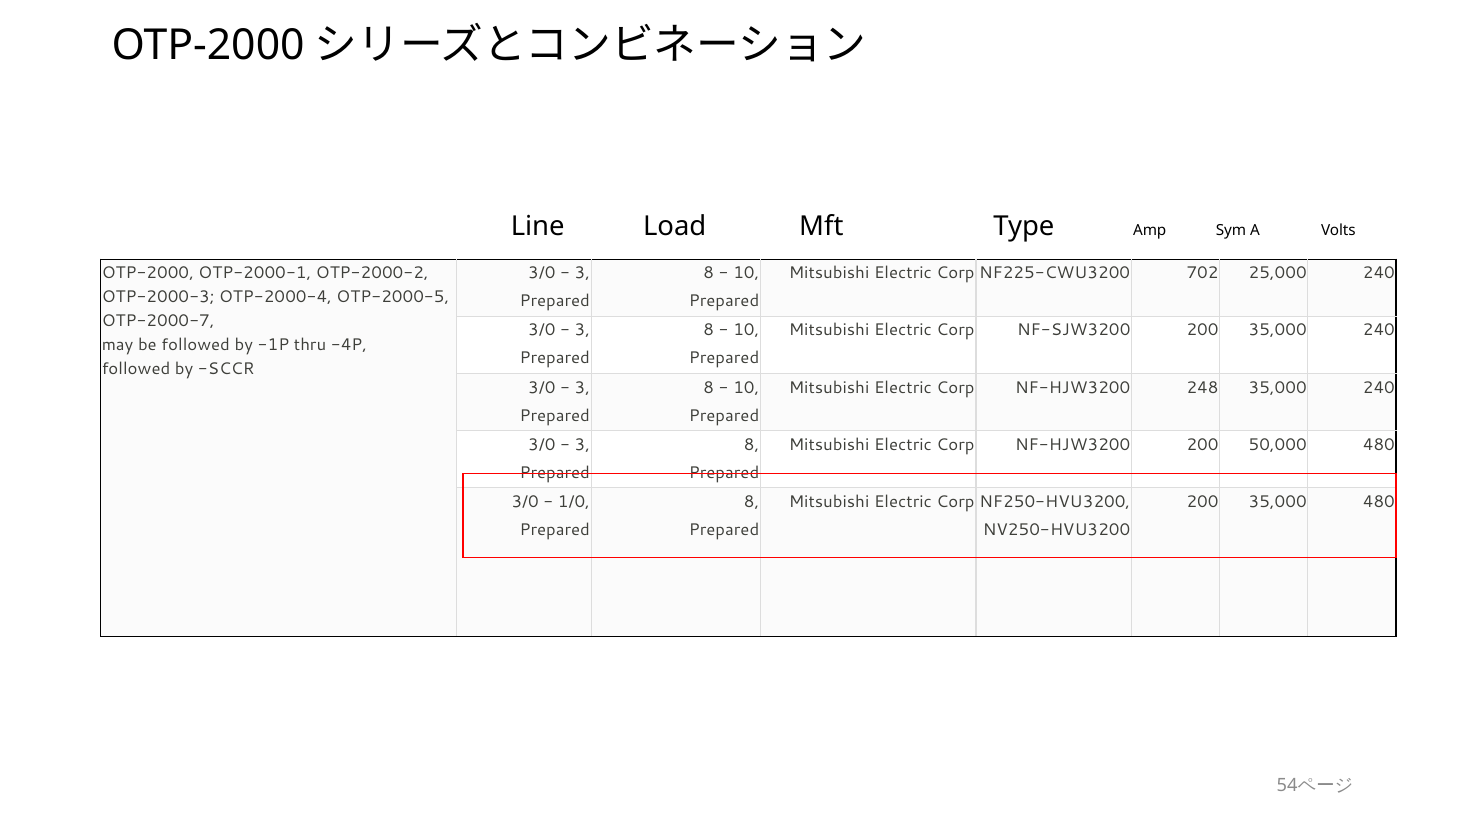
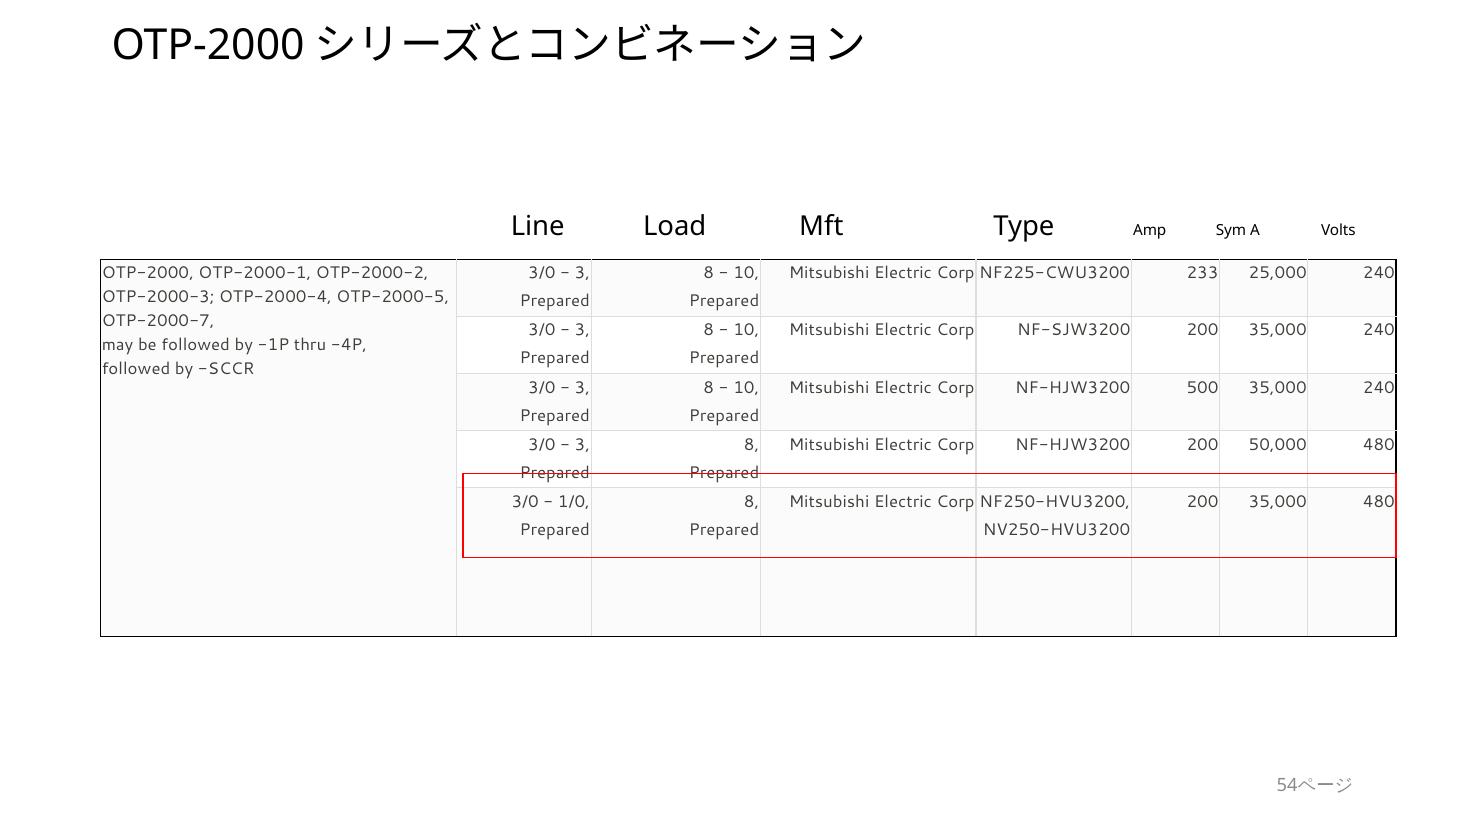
702: 702 -> 233
248: 248 -> 500
